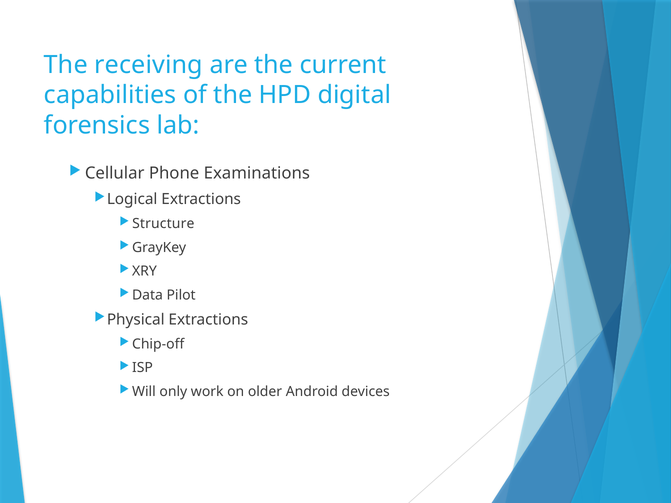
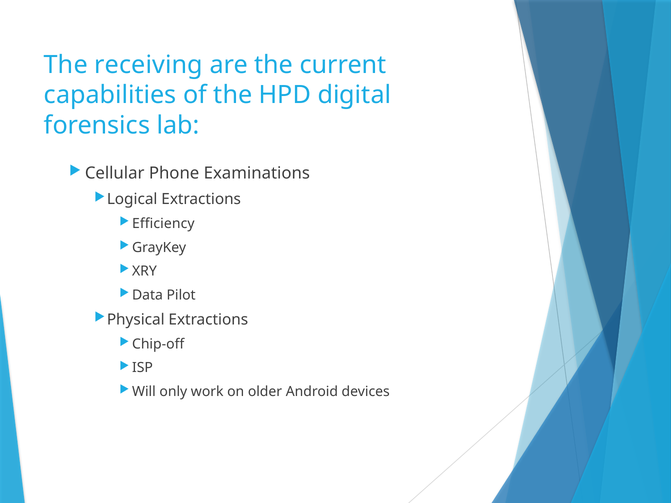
Structure: Structure -> Efficiency
